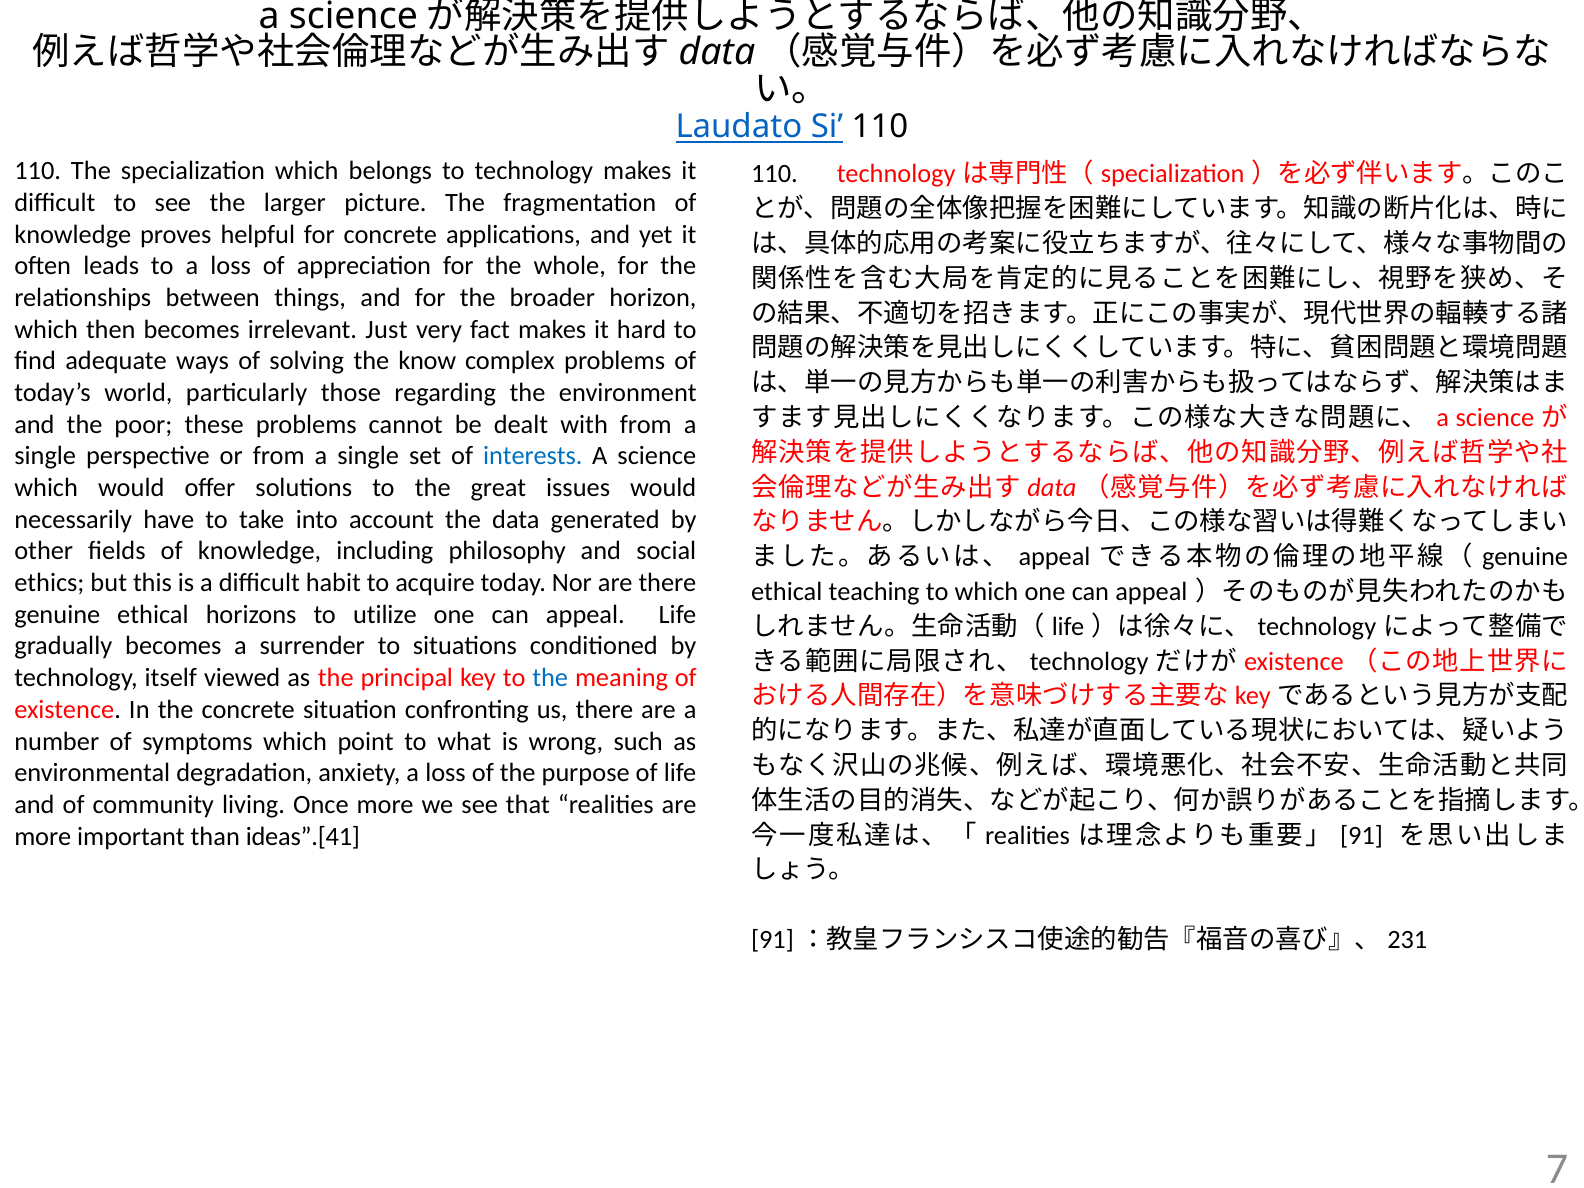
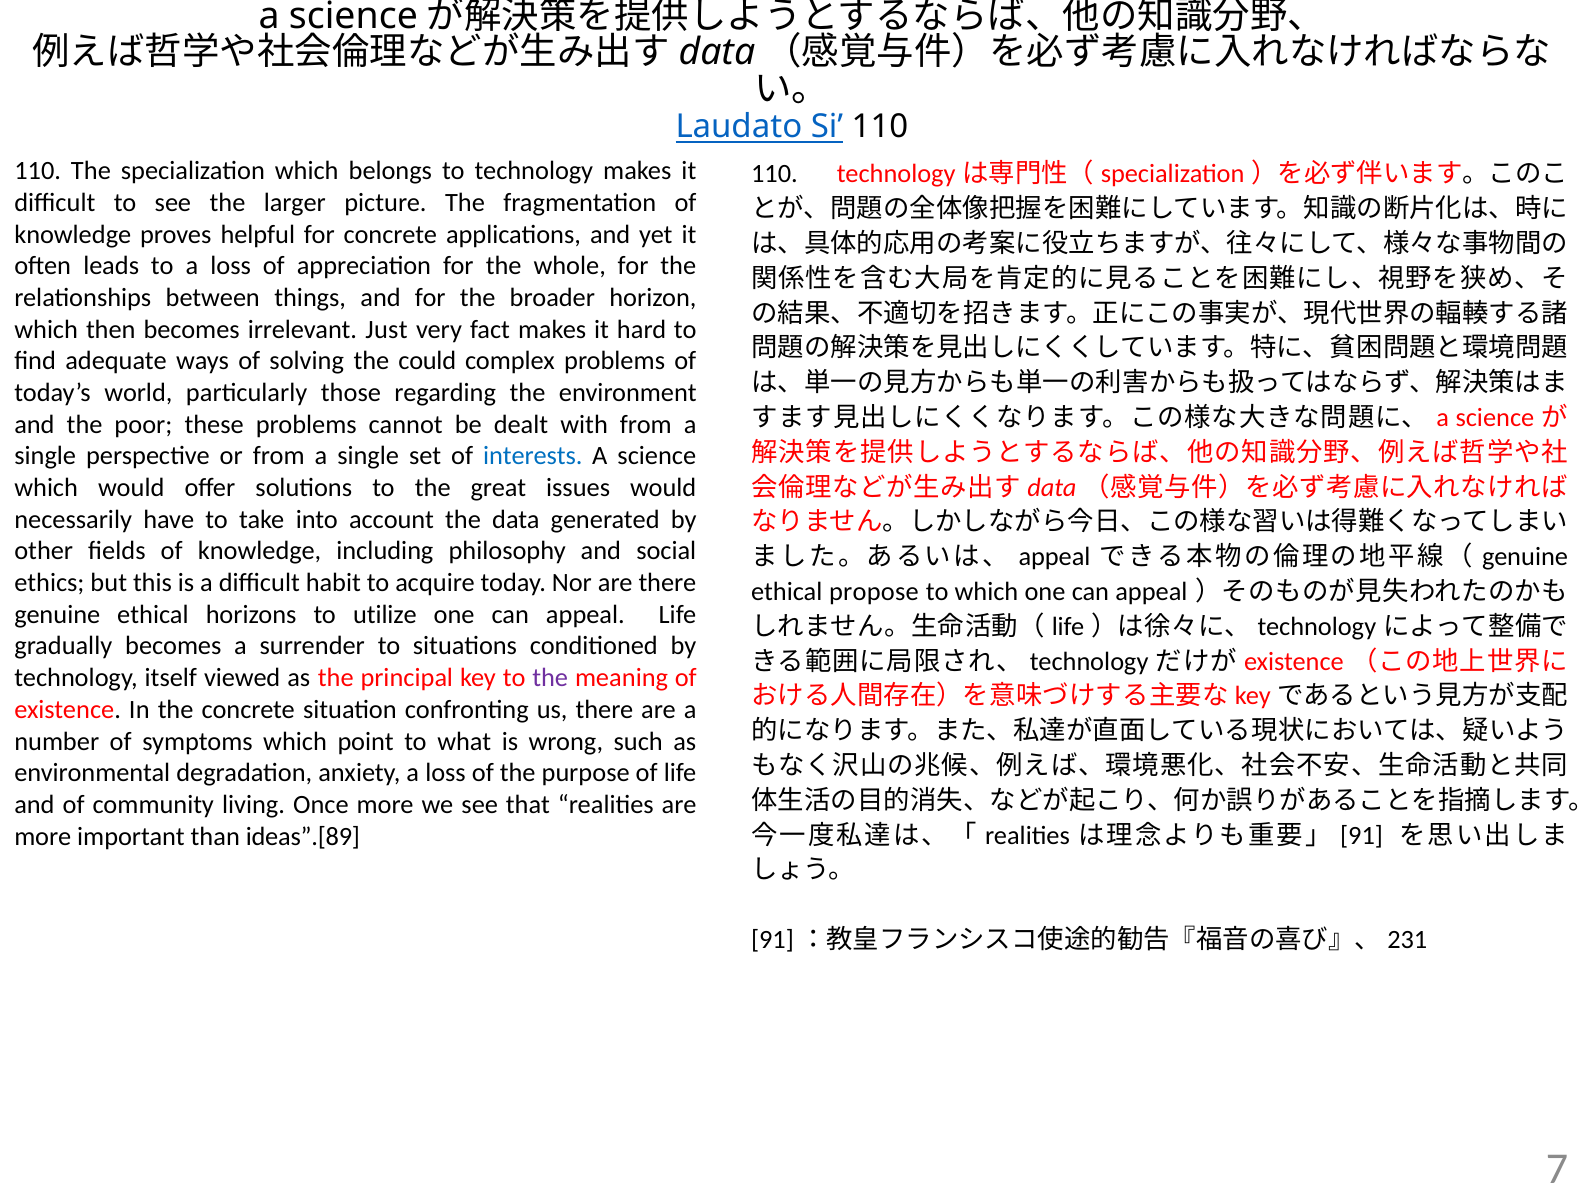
know: know -> could
teaching: teaching -> propose
the at (550, 678) colour: blue -> purple
ideas”.[41: ideas”.[41 -> ideas”.[89
